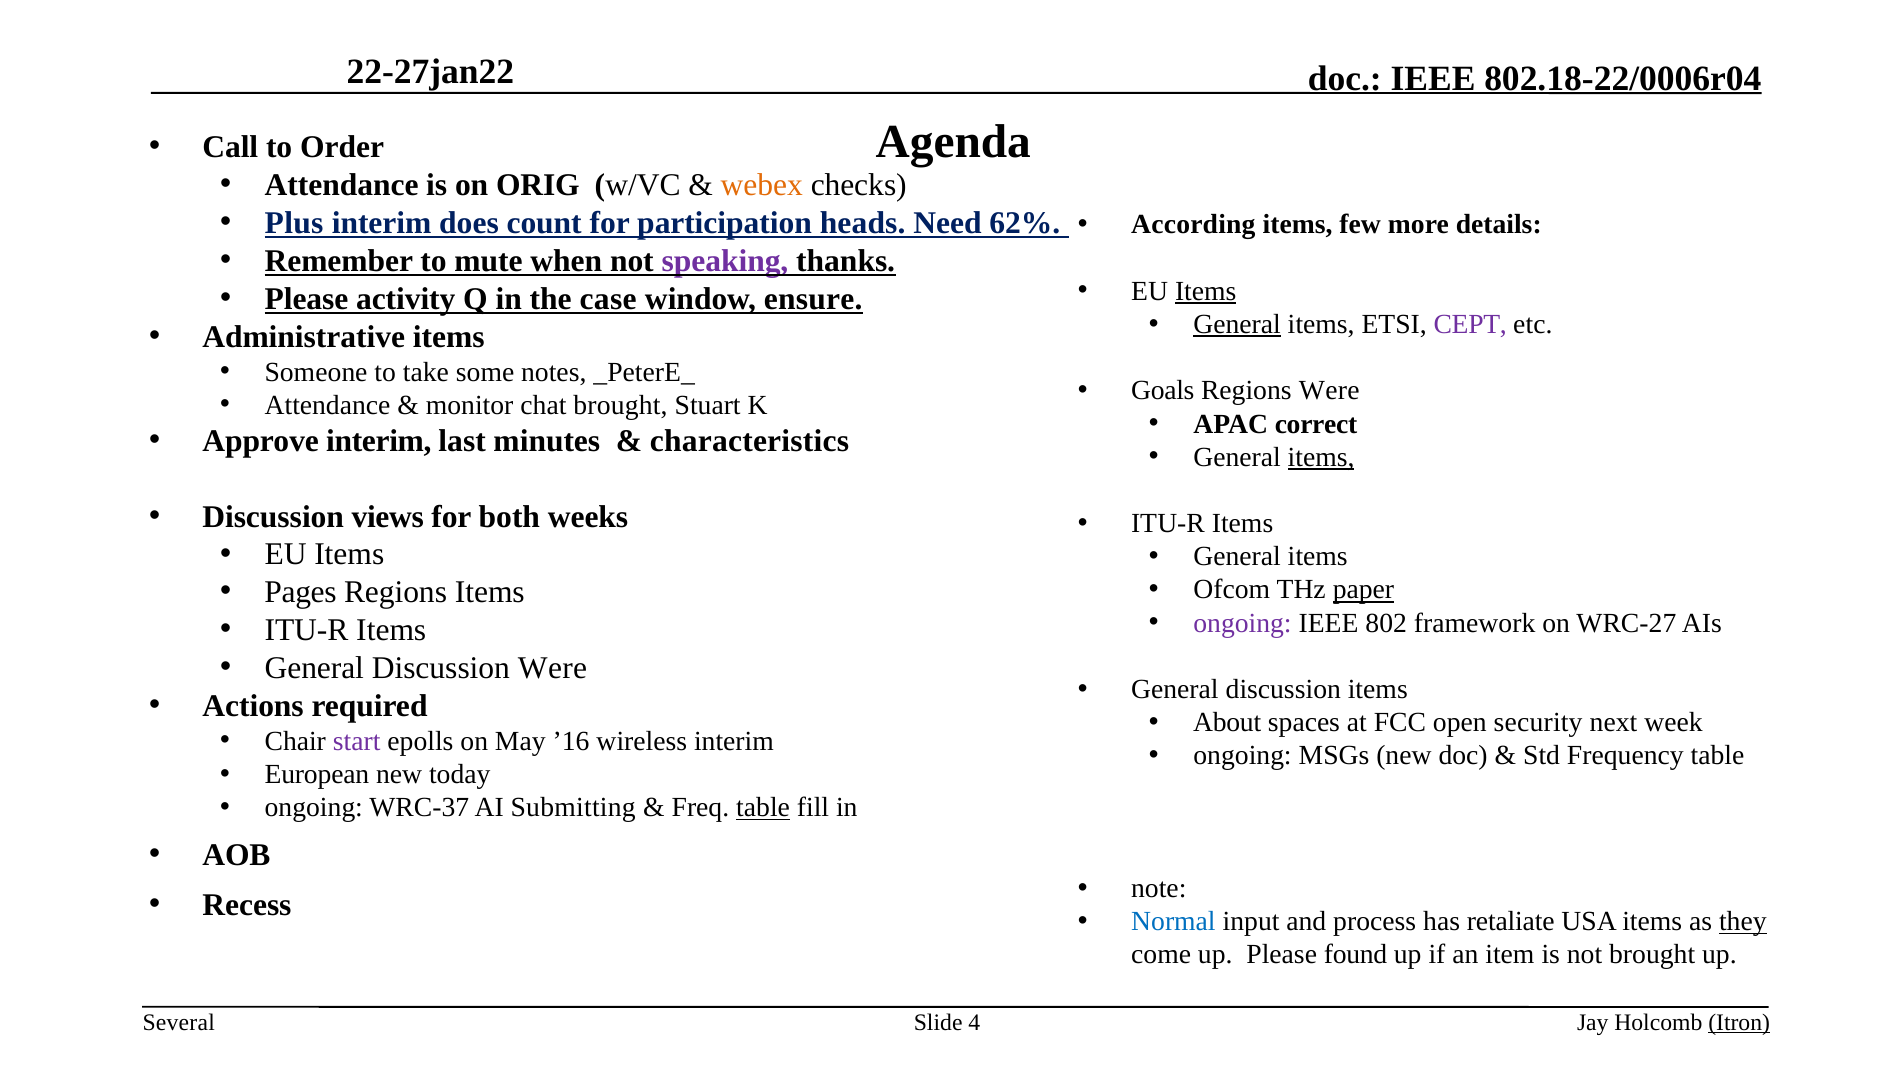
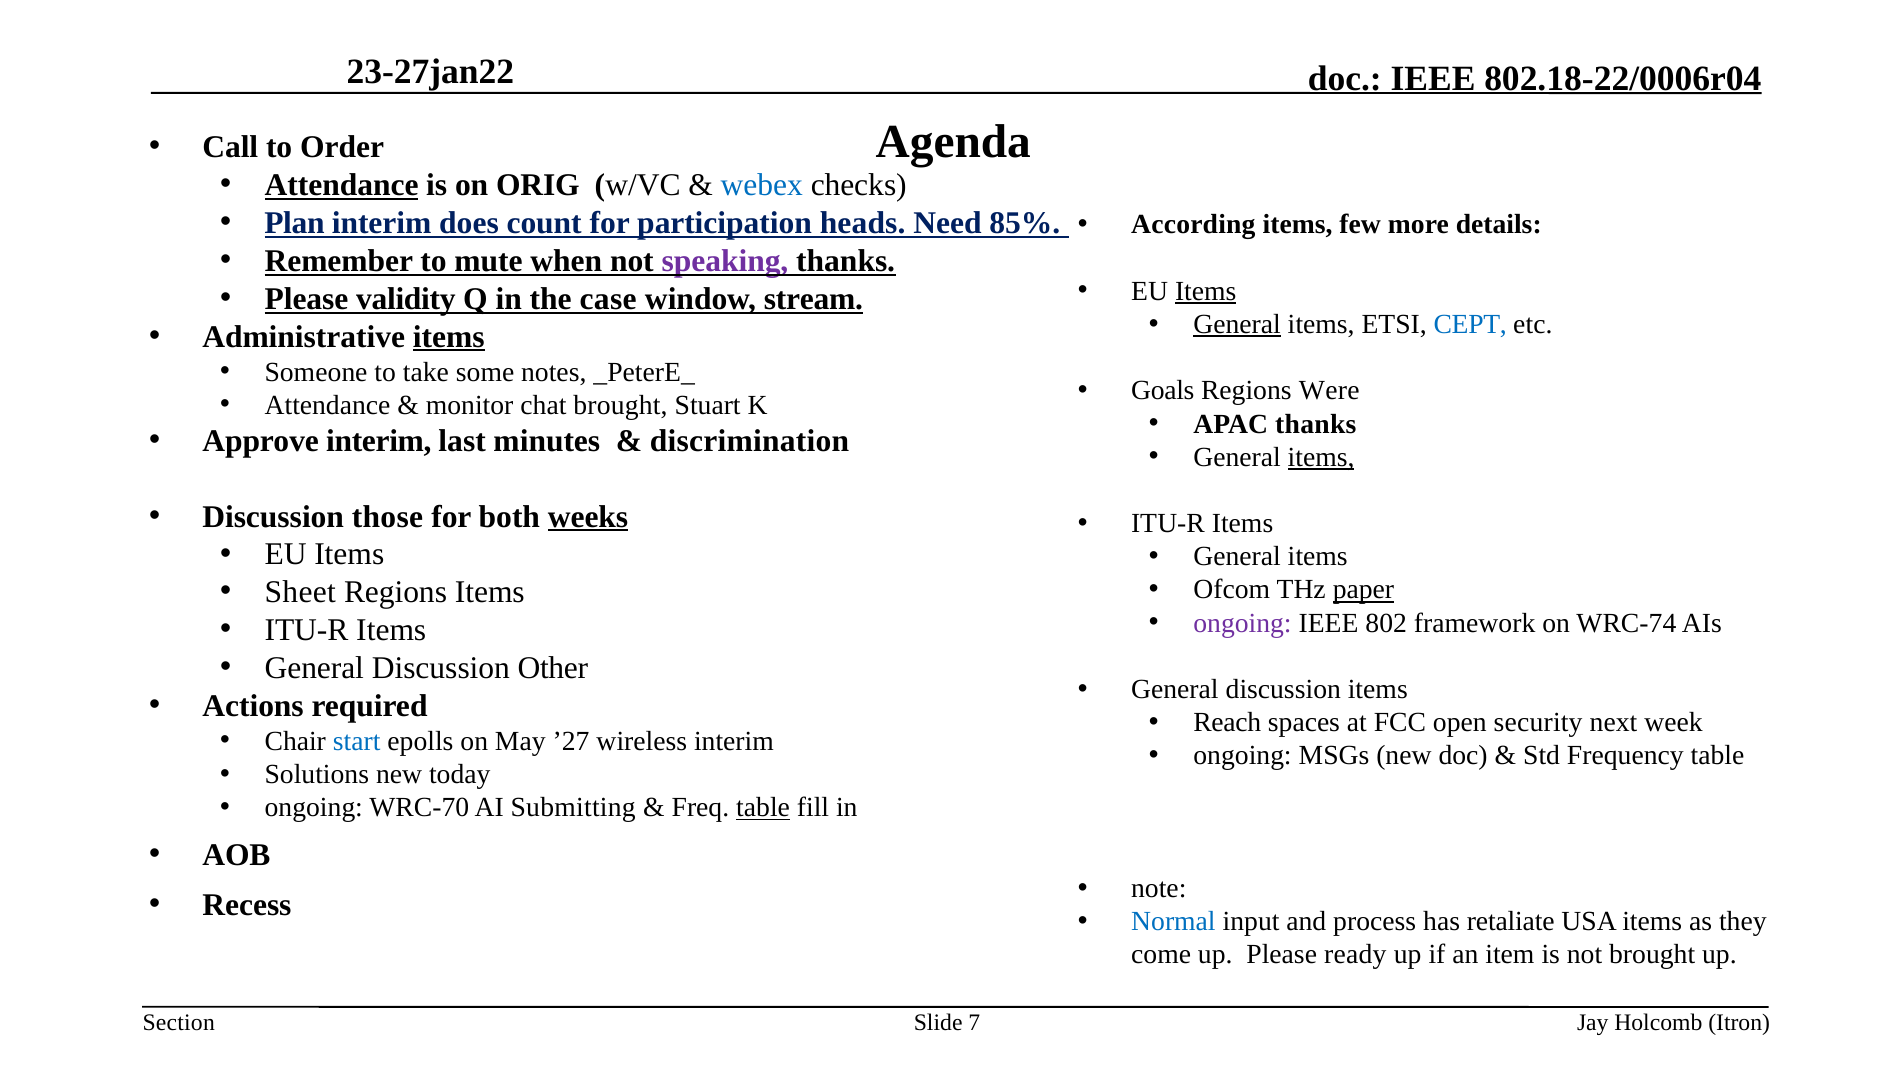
22-27jan22: 22-27jan22 -> 23-27jan22
Attendance at (342, 185) underline: none -> present
webex colour: orange -> blue
Plus: Plus -> Plan
62%: 62% -> 85%
activity: activity -> validity
ensure: ensure -> stream
CEPT colour: purple -> blue
items at (449, 337) underline: none -> present
APAC correct: correct -> thanks
characteristics: characteristics -> discrimination
views: views -> those
weeks underline: none -> present
Pages: Pages -> Sheet
WRC-27: WRC-27 -> WRC-74
Discussion Were: Were -> Other
About: About -> Reach
start colour: purple -> blue
’16: ’16 -> ’27
European: European -> Solutions
WRC-37: WRC-37 -> WRC-70
they underline: present -> none
found: found -> ready
Several: Several -> Section
4: 4 -> 7
Itron underline: present -> none
